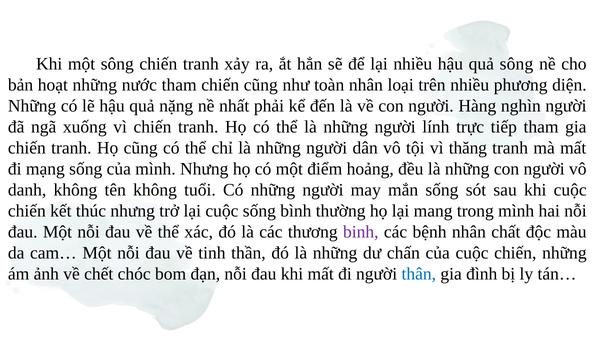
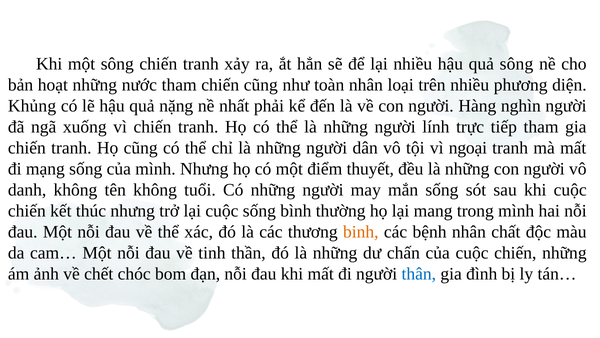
Những at (32, 106): Những -> Khủng
thăng: thăng -> ngoại
hoảng: hoảng -> thuyết
binh colour: purple -> orange
